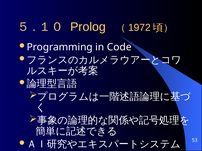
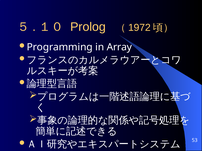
Code: Code -> Array
